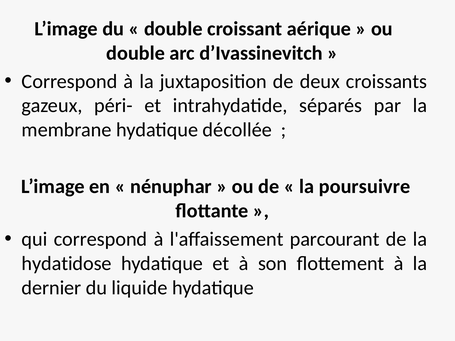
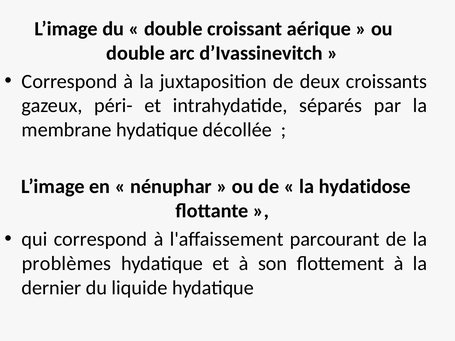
poursuivre: poursuivre -> hydatidose
hydatidose: hydatidose -> problèmes
